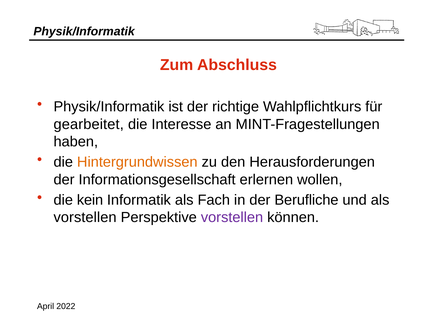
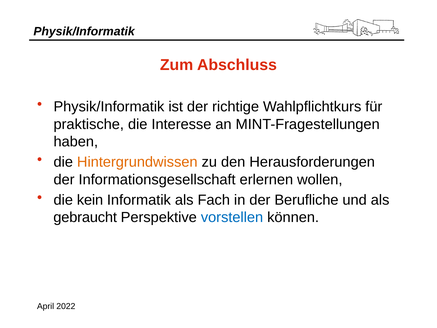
gearbeitet: gearbeitet -> praktische
vorstellen at (85, 217): vorstellen -> gebraucht
vorstellen at (232, 217) colour: purple -> blue
